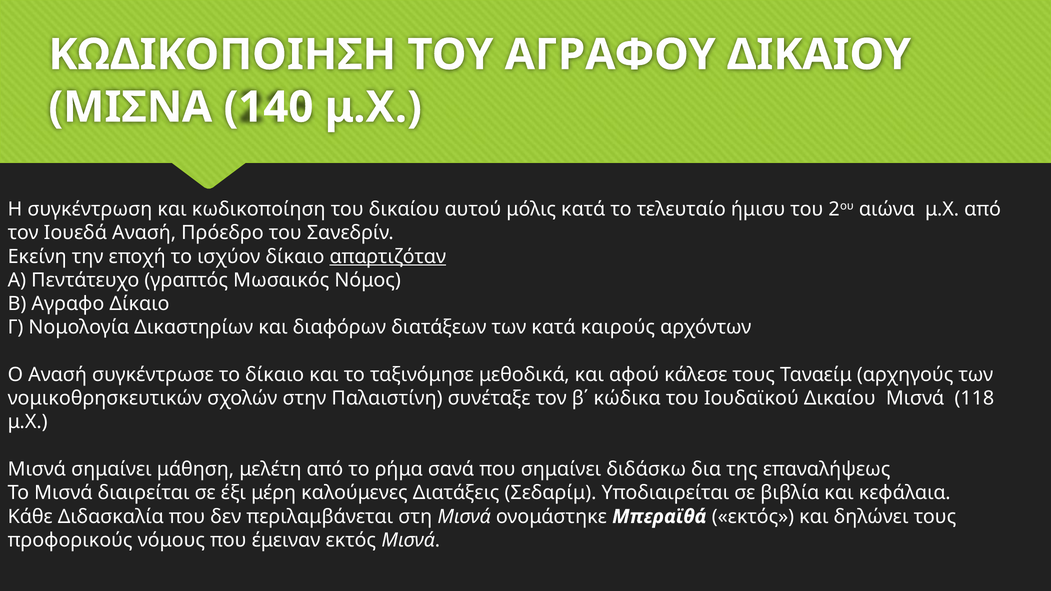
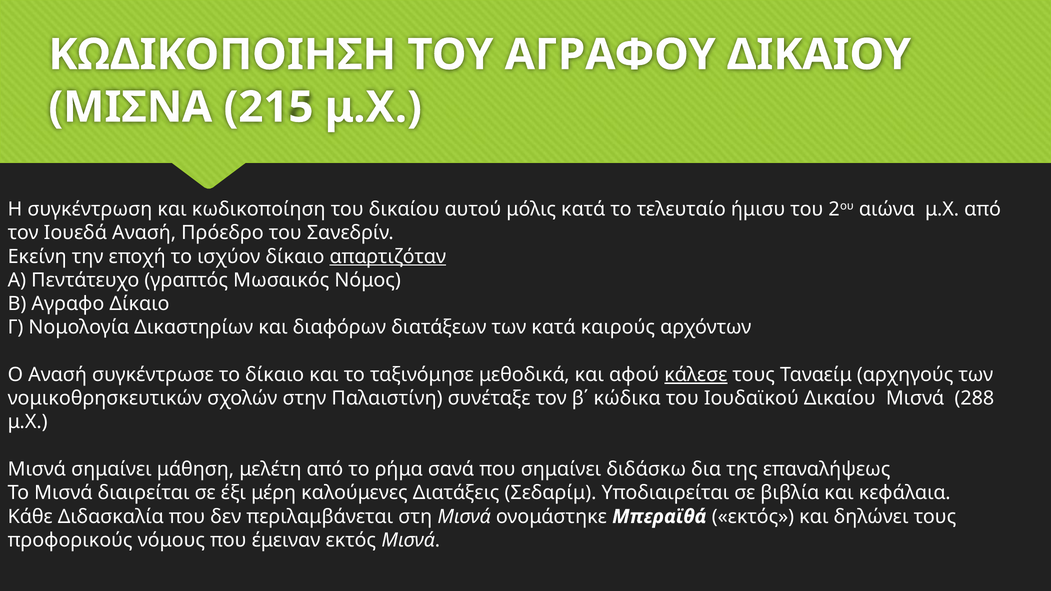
140: 140 -> 215
κάλεσε underline: none -> present
118: 118 -> 288
